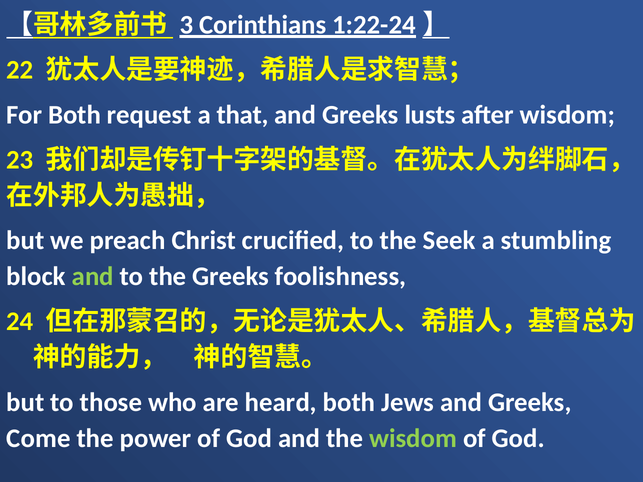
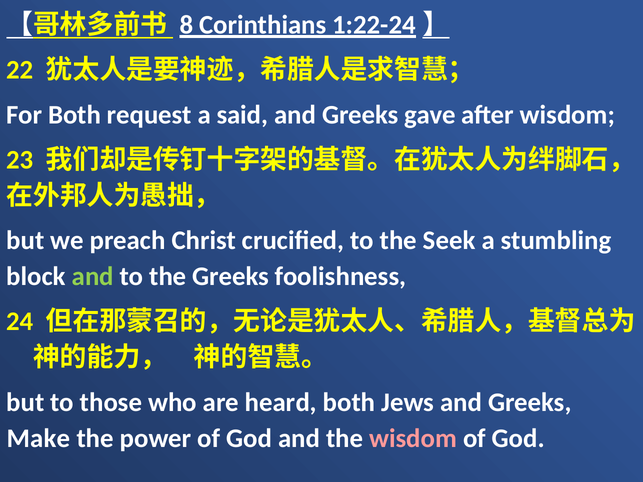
3: 3 -> 8
that: that -> said
lusts: lusts -> gave
Come: Come -> Make
wisdom at (413, 439) colour: light green -> pink
